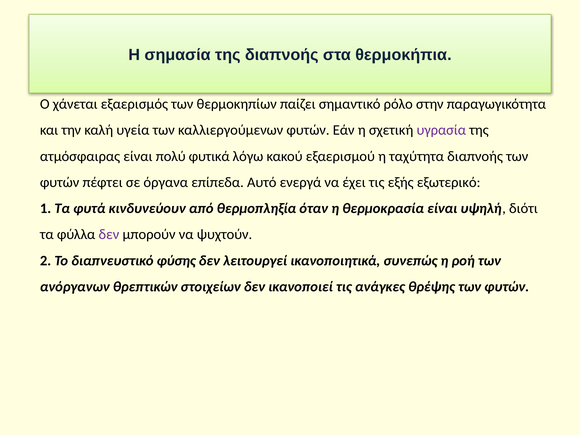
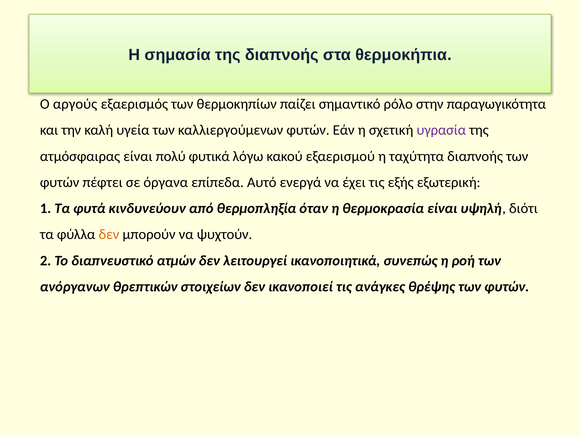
χάνεται: χάνεται -> αργούς
εξωτερικό: εξωτερικό -> εξωτερική
δεν at (109, 235) colour: purple -> orange
φύσης: φύσης -> ατμών
